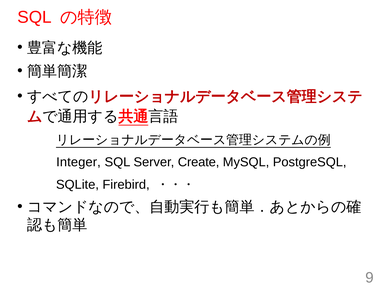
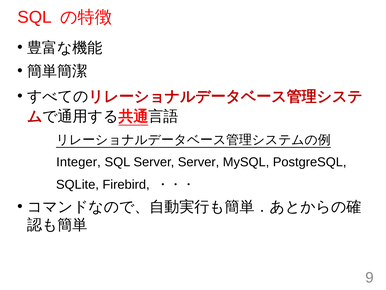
Server Create: Create -> Server
